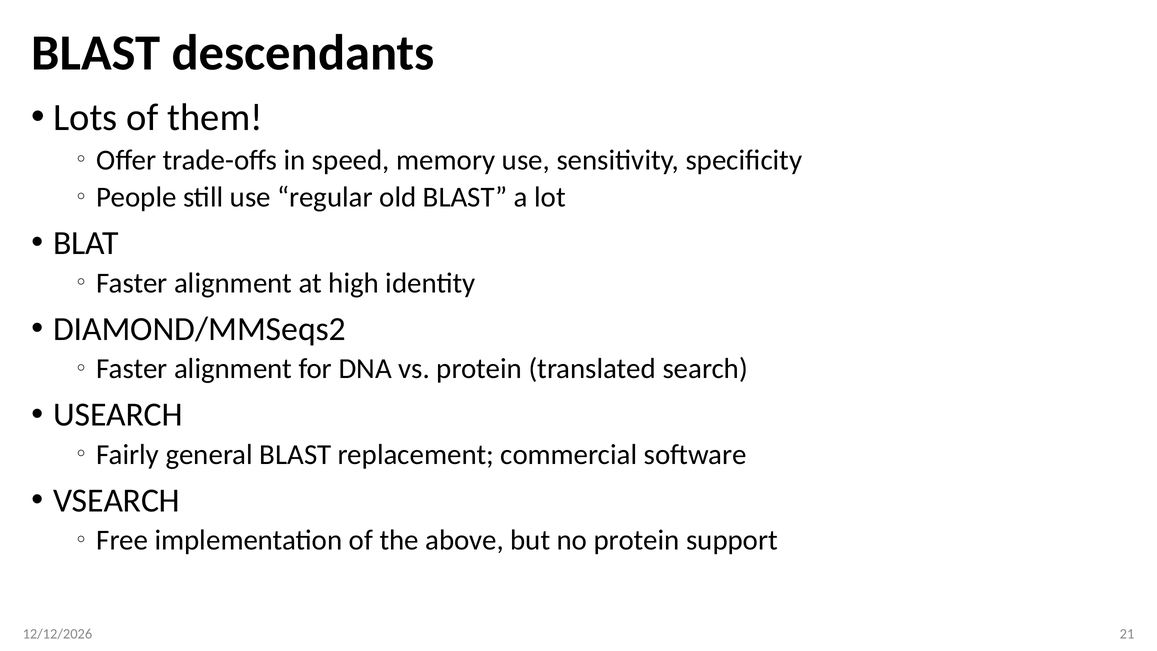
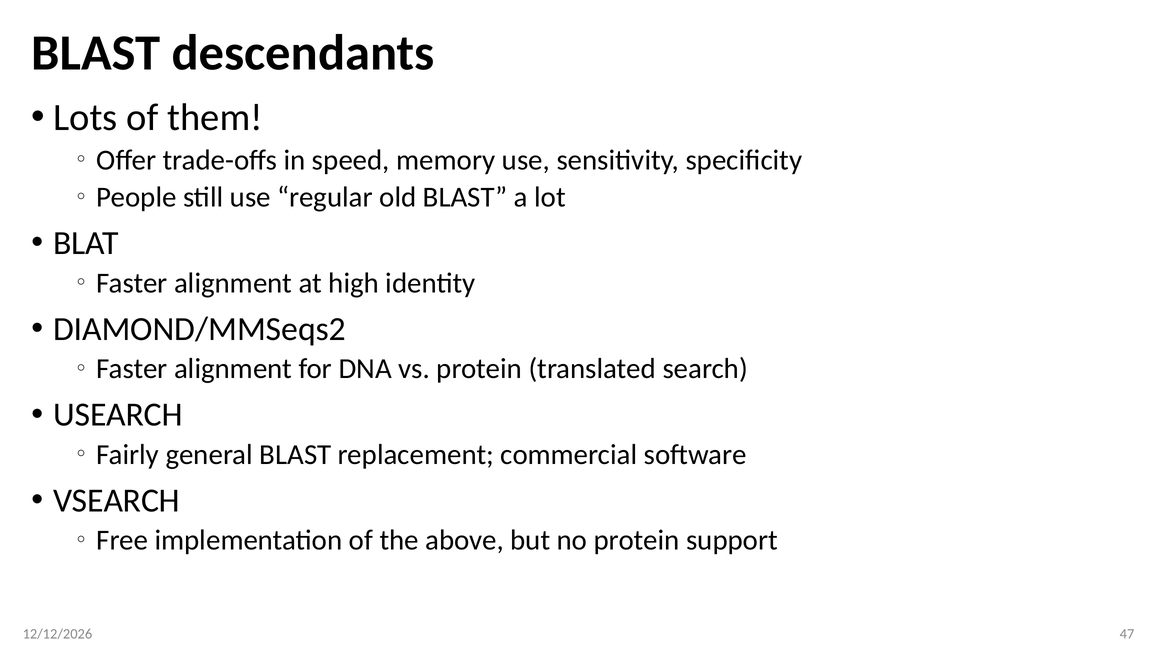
21: 21 -> 47
